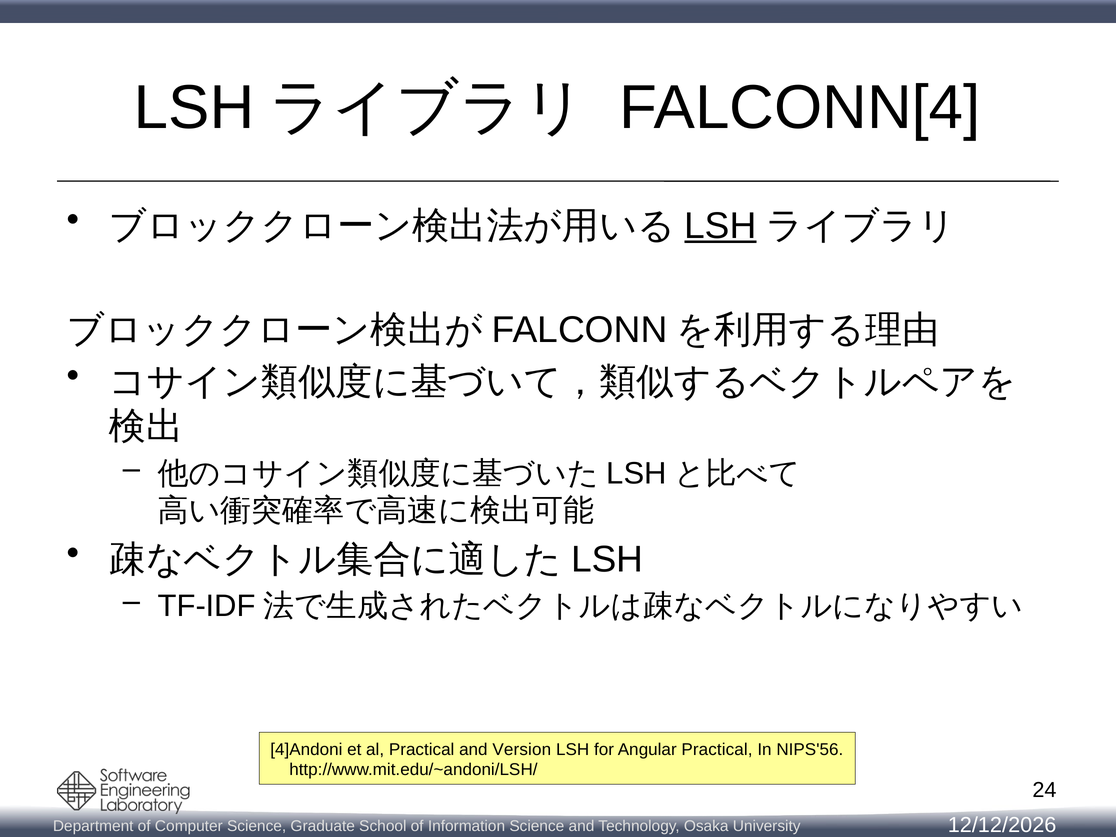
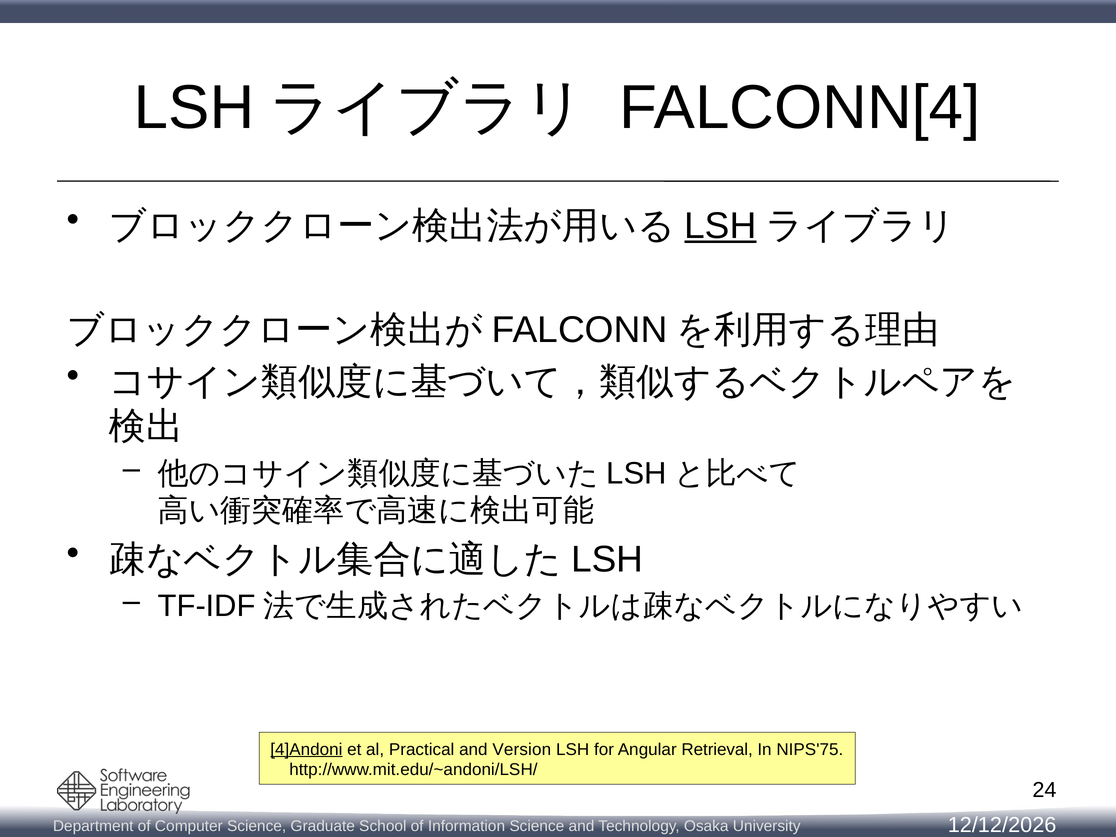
4]Andoni underline: none -> present
Angular Practical: Practical -> Retrieval
NIPS'56: NIPS'56 -> NIPS'75
